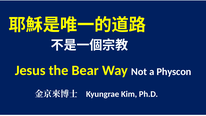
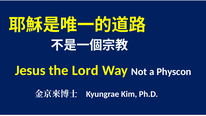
Bear: Bear -> Lord
